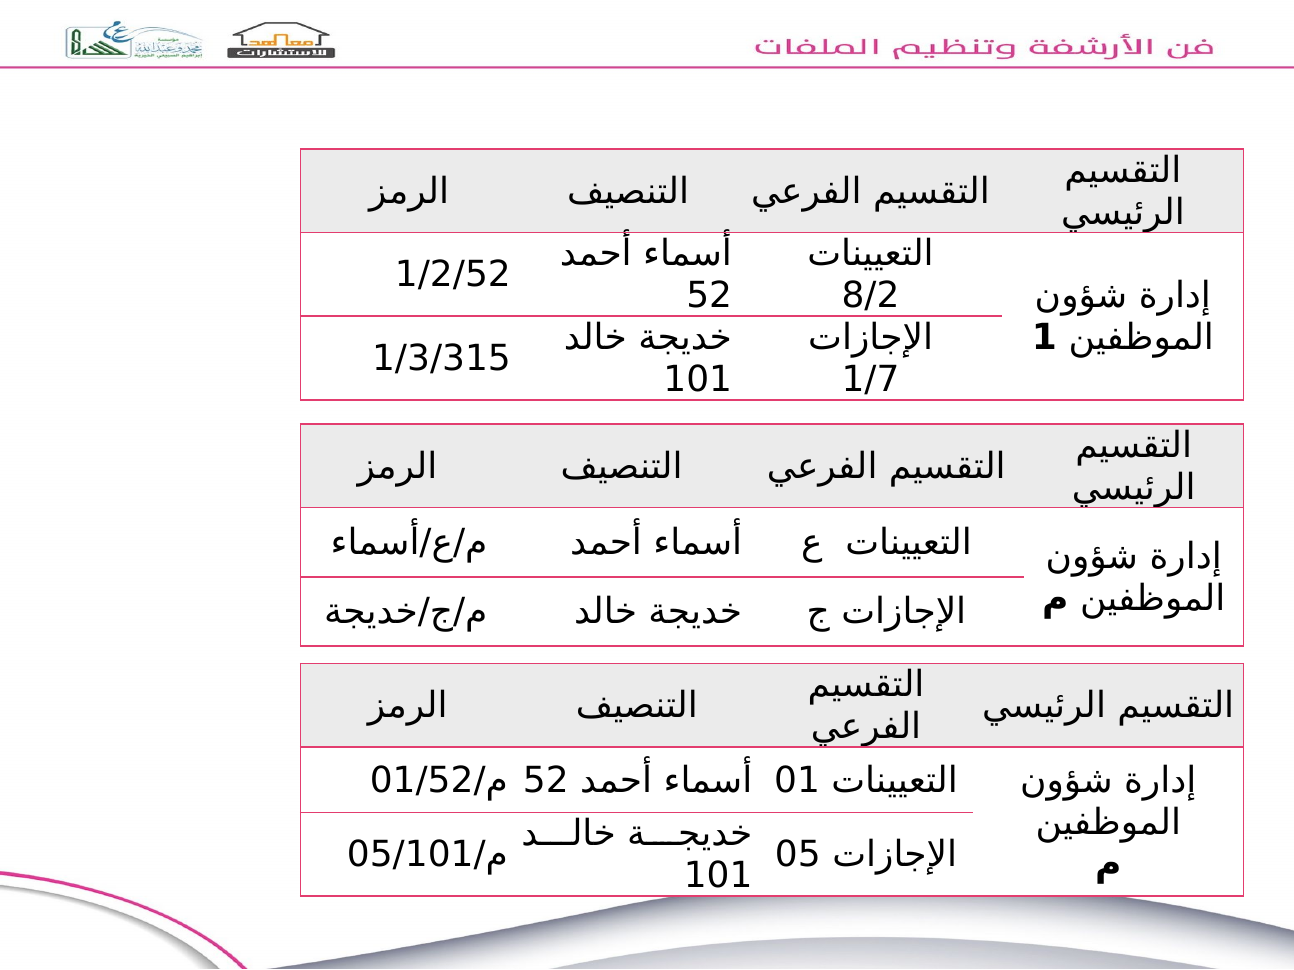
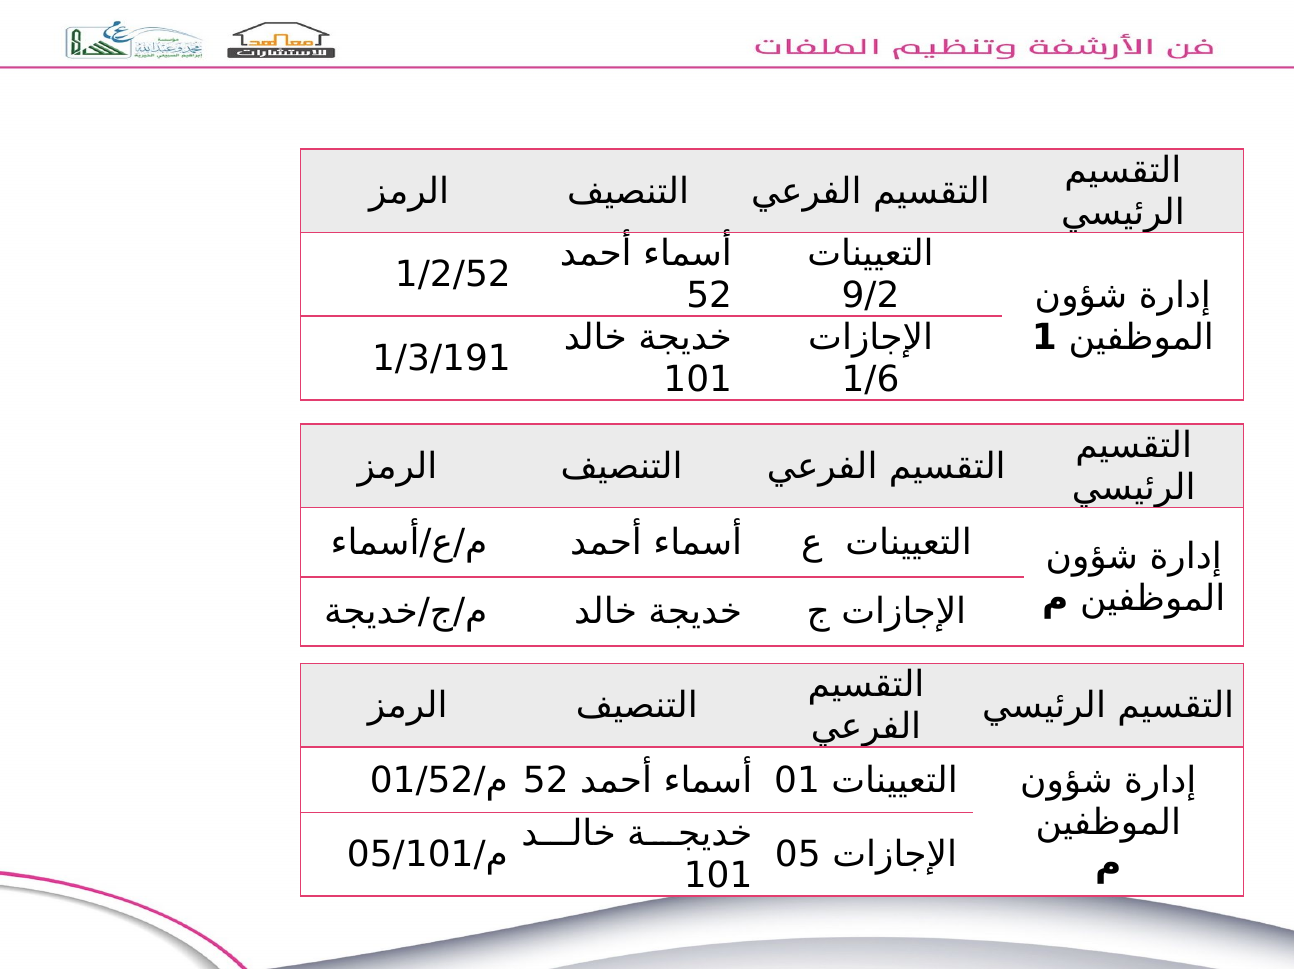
8/2: 8/2 -> 9/2
1/3/315: 1/3/315 -> 1/3/191
1/7: 1/7 -> 1/6
